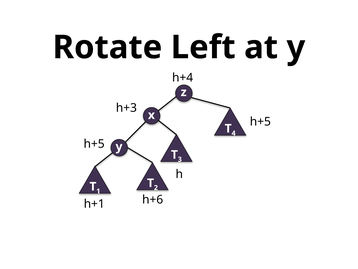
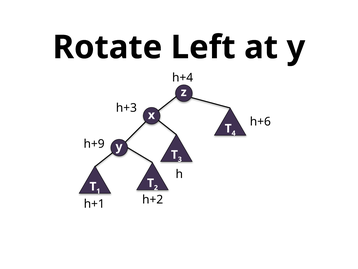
h+5 at (260, 121): h+5 -> h+6
h+5 at (94, 144): h+5 -> h+9
h+6: h+6 -> h+2
